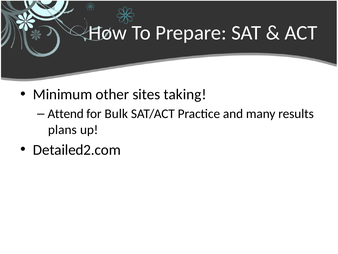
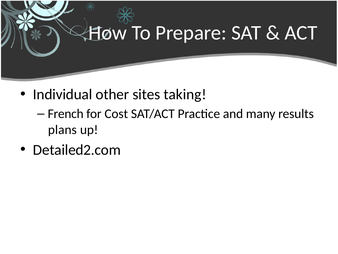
Minimum: Minimum -> Individual
Attend: Attend -> French
Bulk: Bulk -> Cost
